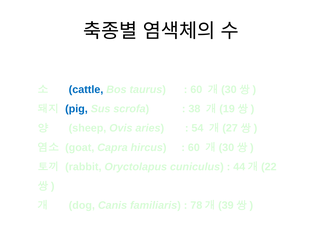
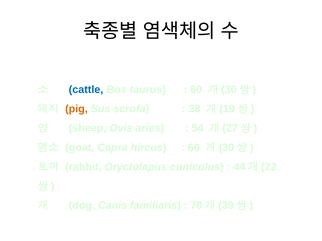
pig colour: blue -> orange
